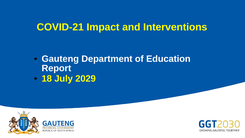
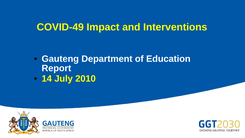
COVID-21: COVID-21 -> COVID-49
18: 18 -> 14
2029: 2029 -> 2010
